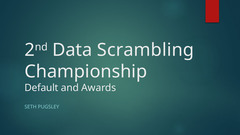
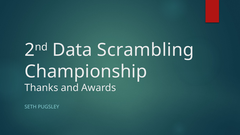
Default: Default -> Thanks
